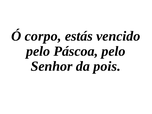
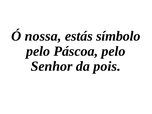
corpo: corpo -> nossa
vencido: vencido -> símbolo
